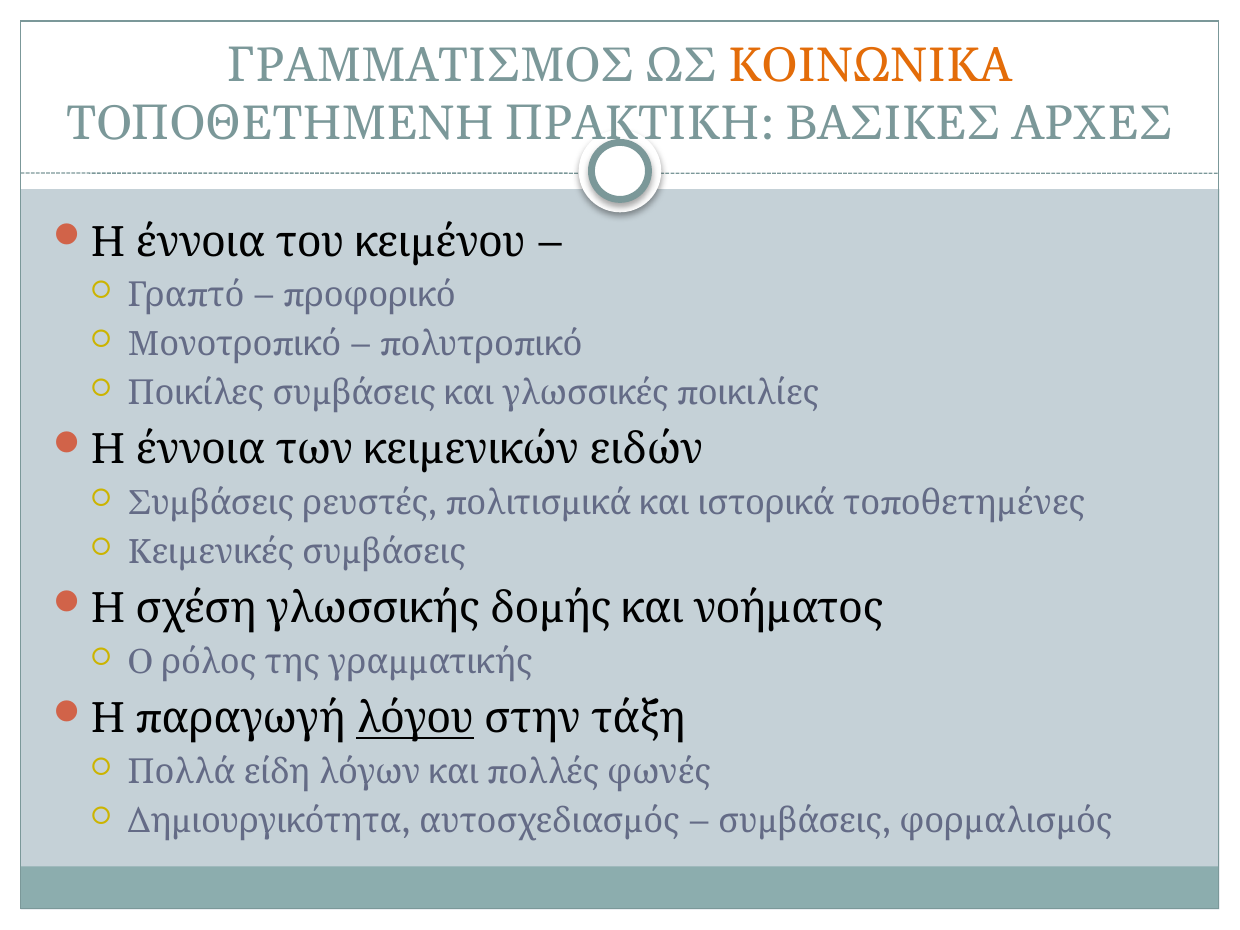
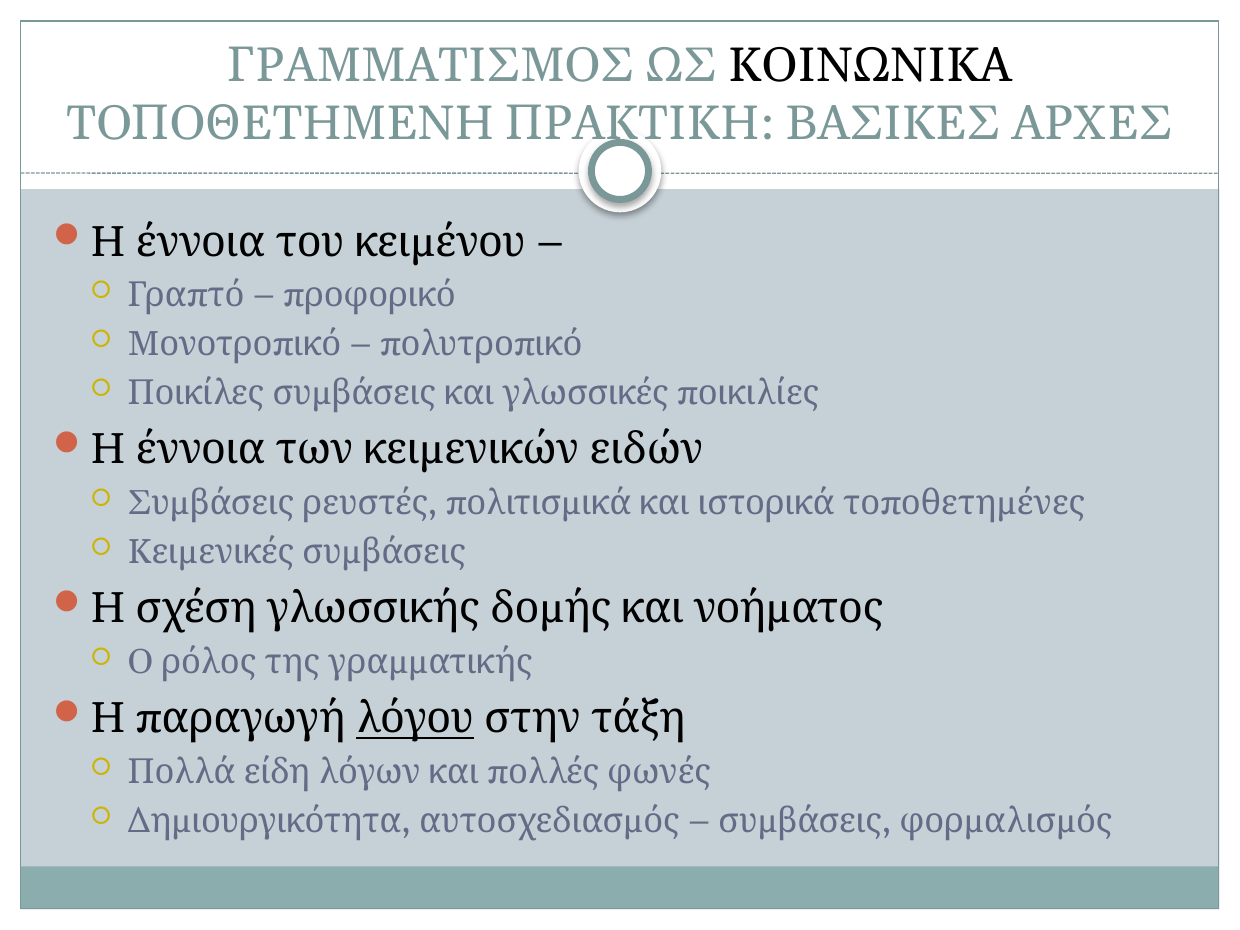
ΚΟΙΝΩΝΙΚΑ colour: orange -> black
